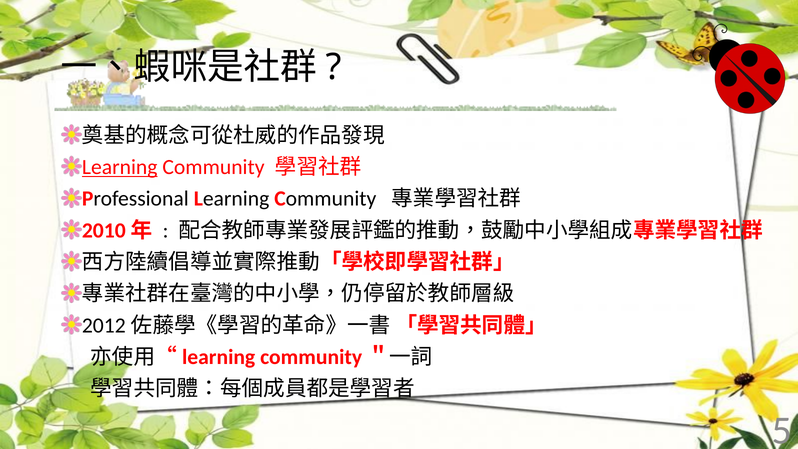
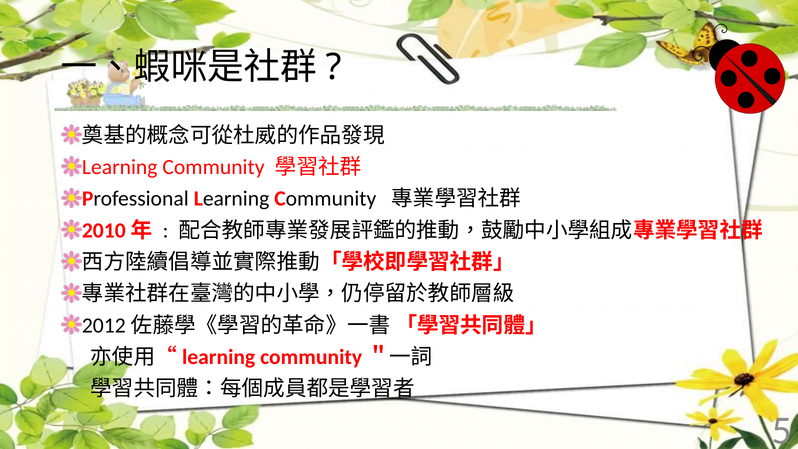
Learning at (120, 167) underline: present -> none
